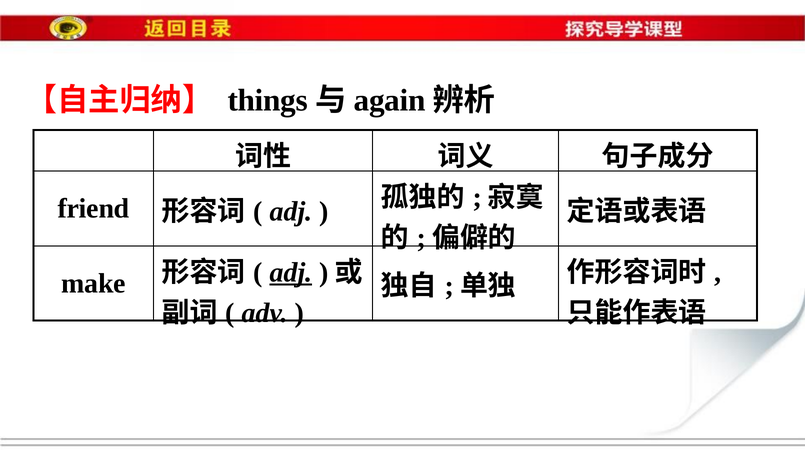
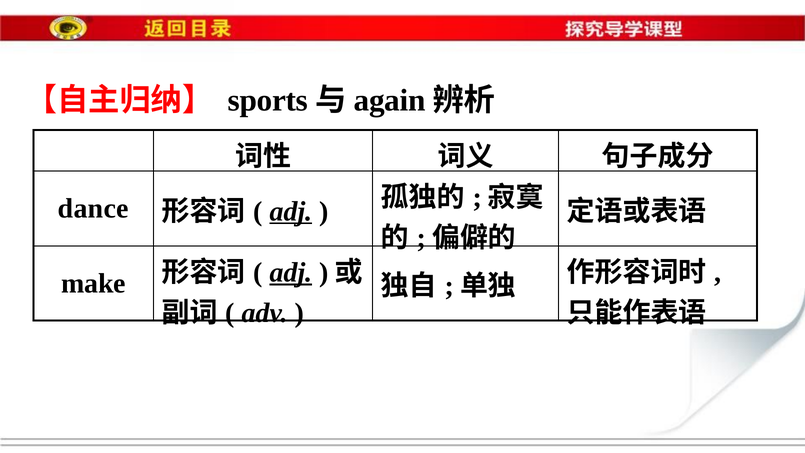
things: things -> sports
friend: friend -> dance
adj at (291, 211) underline: none -> present
